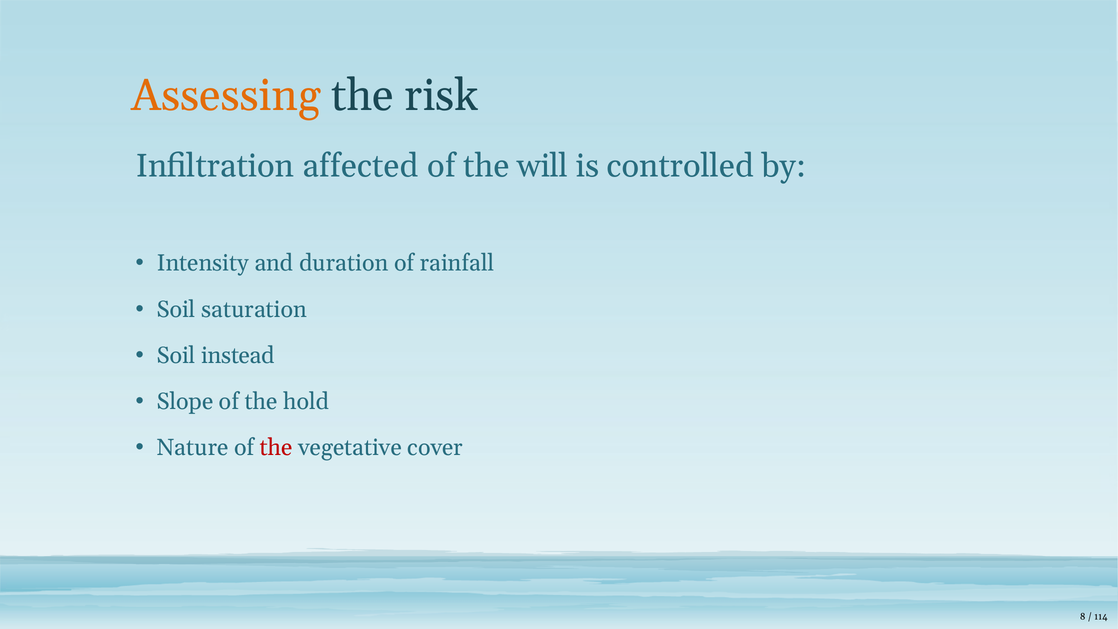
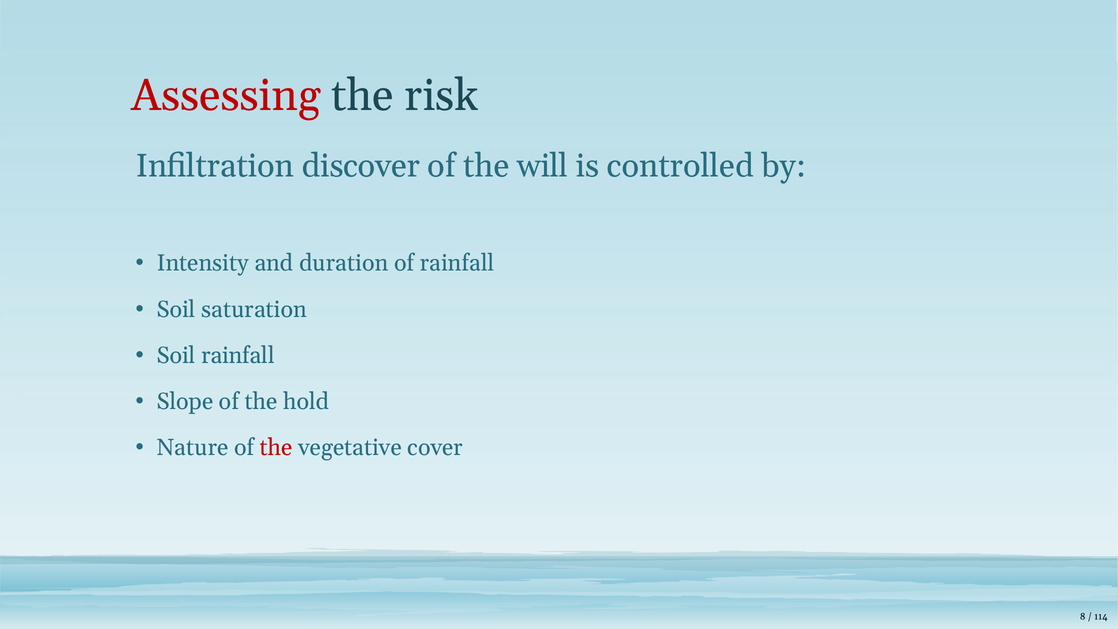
Assessing colour: orange -> red
affected: affected -> discover
Soil instead: instead -> rainfall
